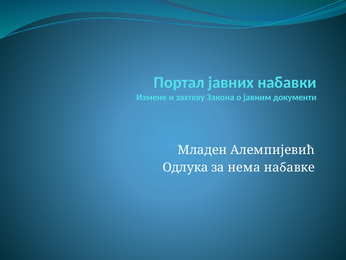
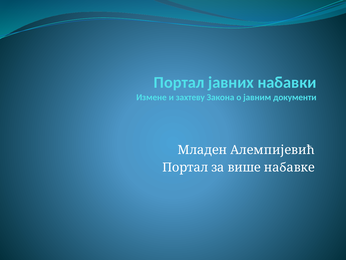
Одлука at (185, 167): Одлука -> Портал
нема: нема -> више
